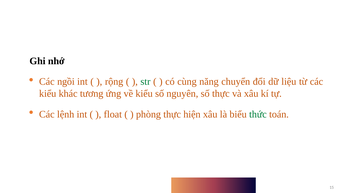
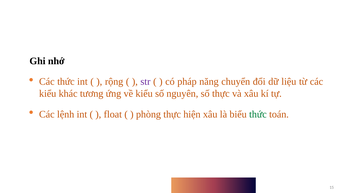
Các ngồi: ngồi -> thức
str colour: green -> purple
cùng: cùng -> pháp
